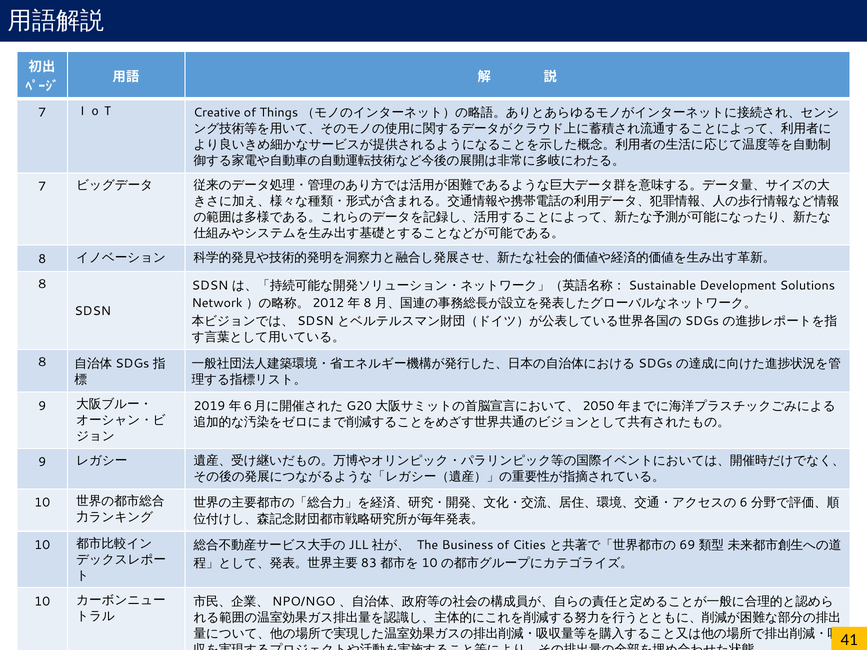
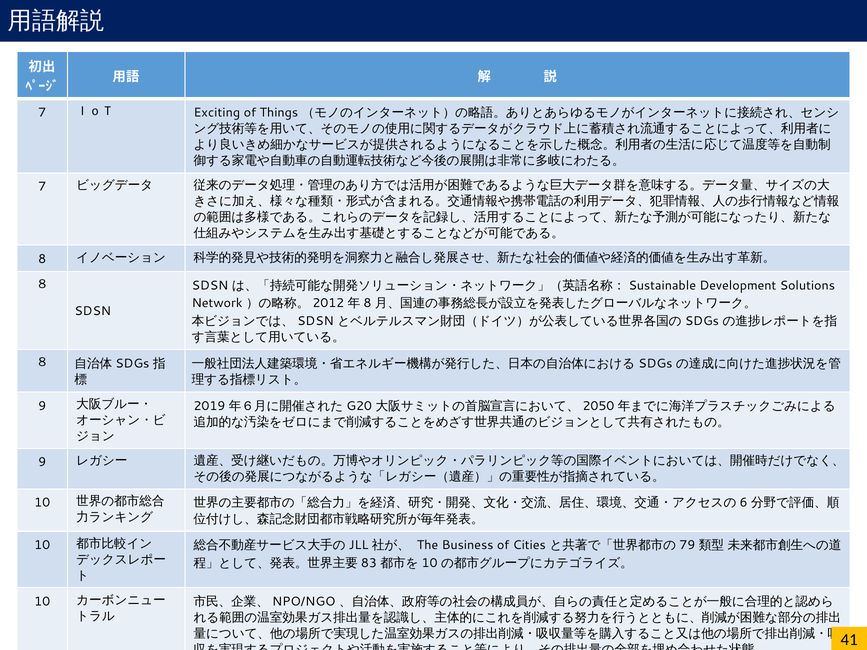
Creative: Creative -> Exciting
69: 69 -> 79
